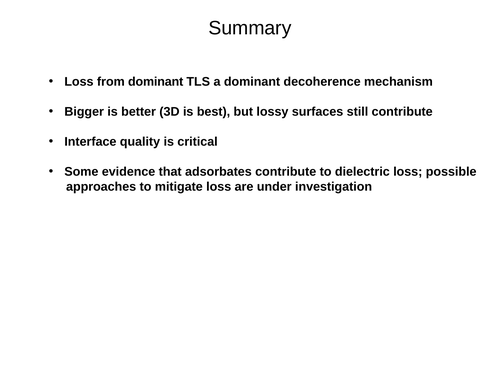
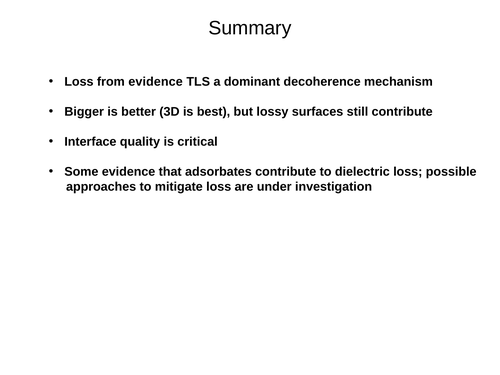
from dominant: dominant -> evidence
